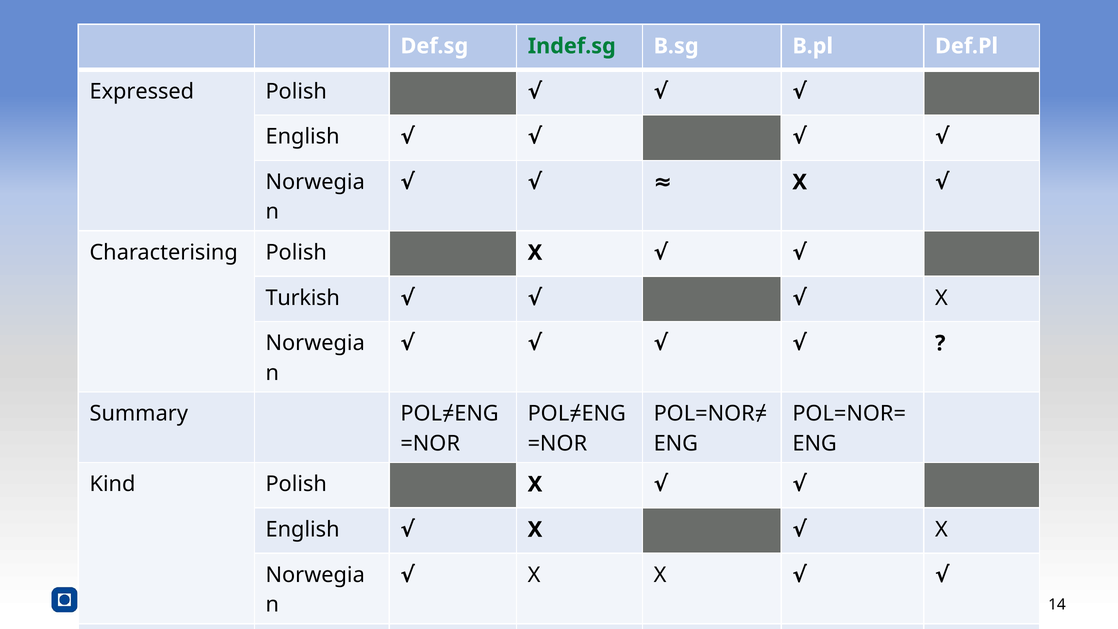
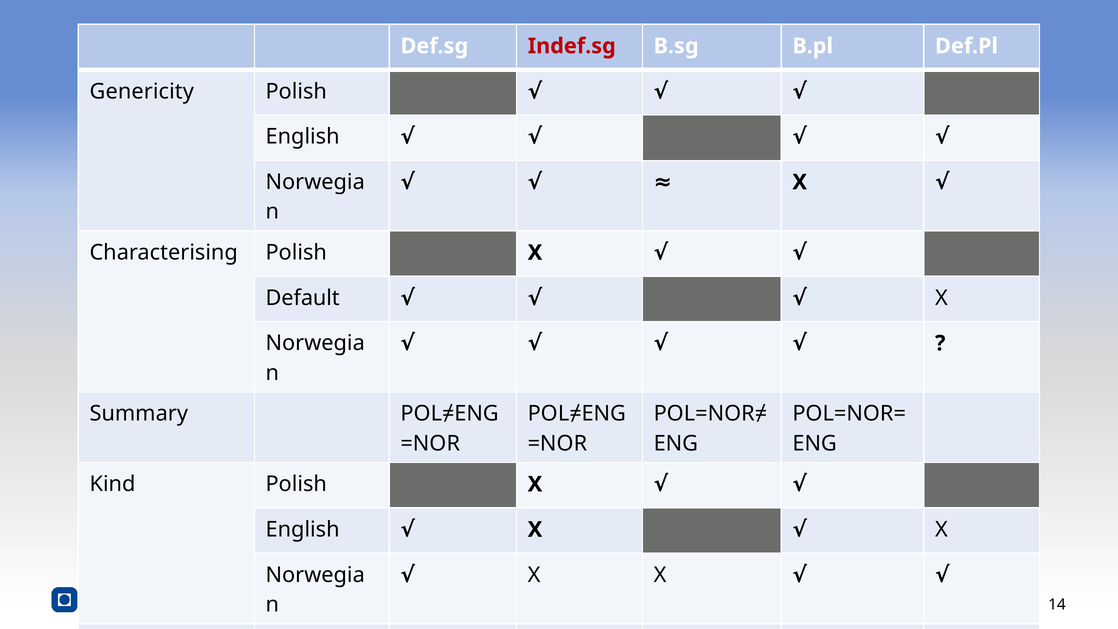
Indef.sg colour: green -> red
Expressed: Expressed -> Genericity
Turkish: Turkish -> Default
